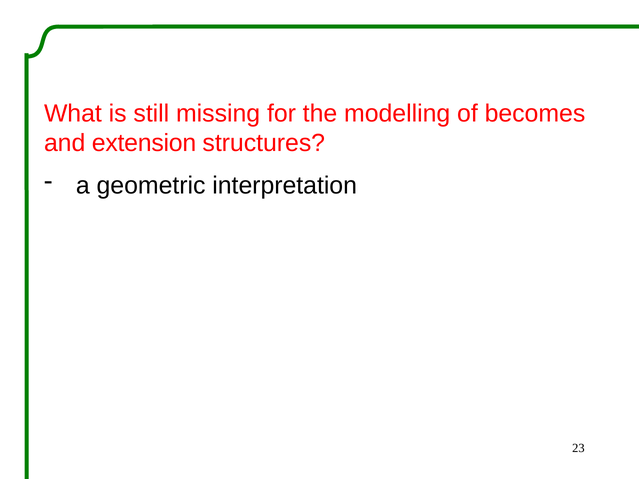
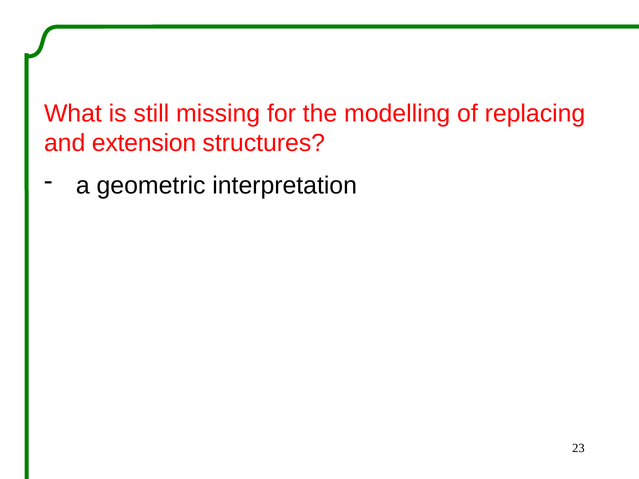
becomes: becomes -> replacing
